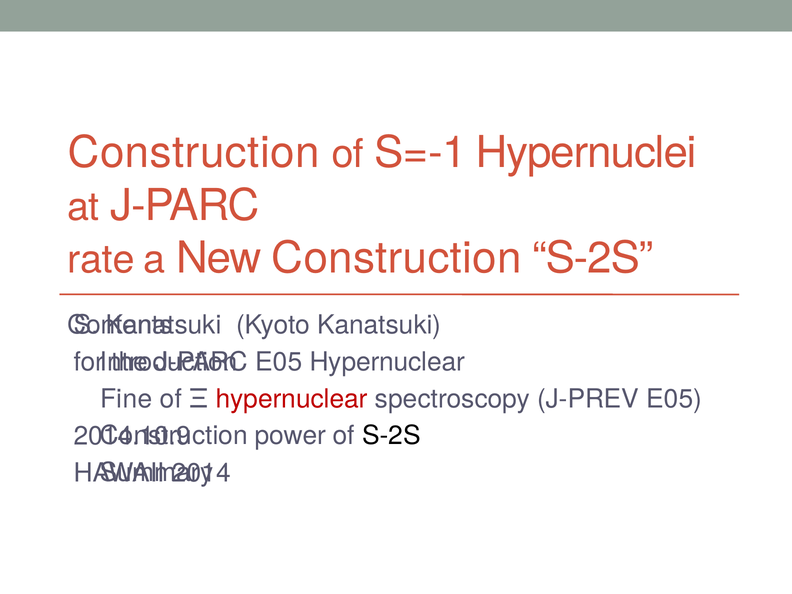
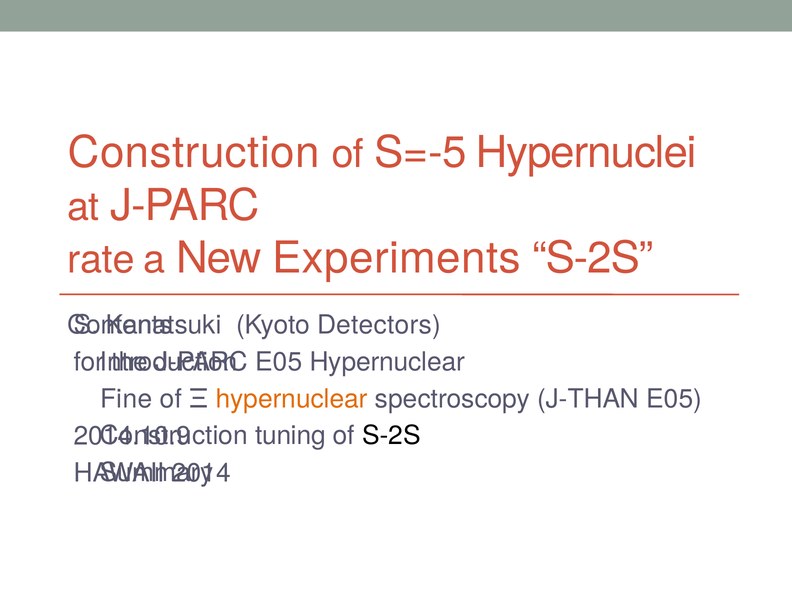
S=-1: S=-1 -> S=-5
New Construction: Construction -> Experiments
Kyoto Kanatsuki: Kanatsuki -> Detectors
hypernuclear at (292, 399) colour: red -> orange
J-PREV: J-PREV -> J-THAN
power: power -> tuning
